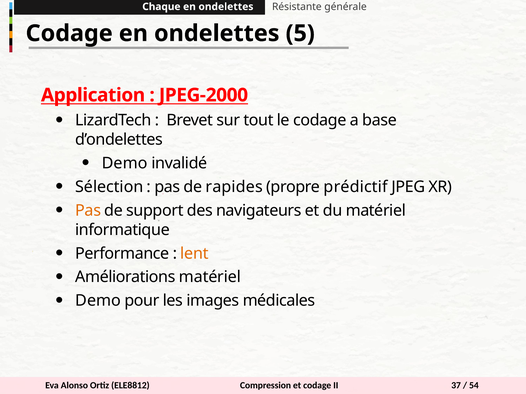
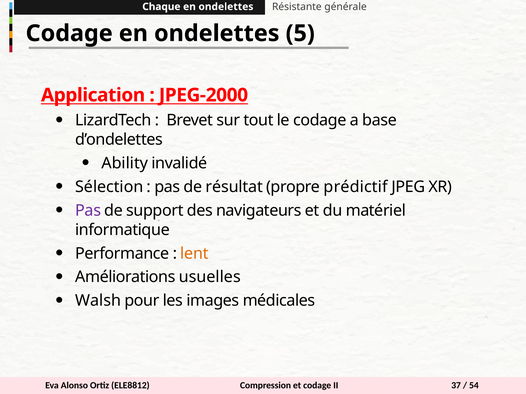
Demo at (125, 163): Demo -> Ability
rapides: rapides -> résultat
Pas at (88, 211) colour: orange -> purple
Améliorations matériel: matériel -> usuelles
Demo at (98, 301): Demo -> Walsh
